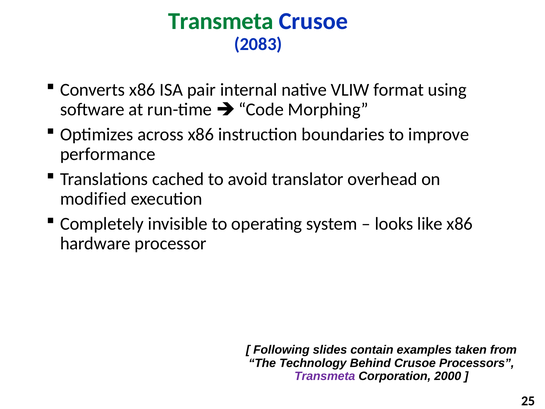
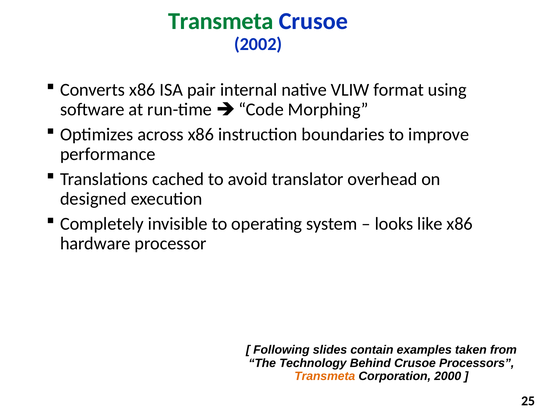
2083: 2083 -> 2002
modified: modified -> designed
Transmeta at (325, 376) colour: purple -> orange
